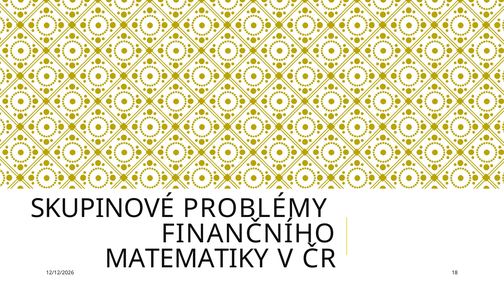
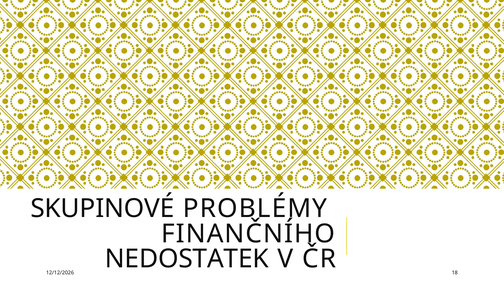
MATEMATIKY: MATEMATIKY -> NEDOSTATEK
